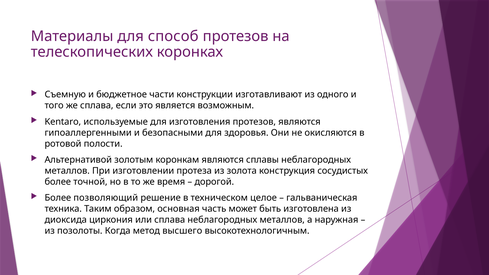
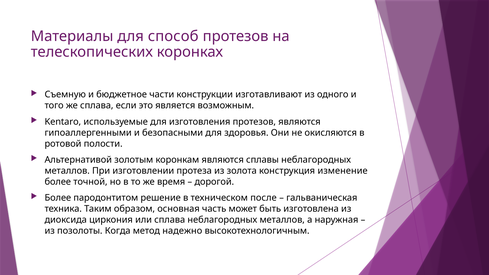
сосудистых: сосудистых -> изменение
позволяющий: позволяющий -> пародонтитом
целое: целое -> после
высшего: высшего -> надежно
